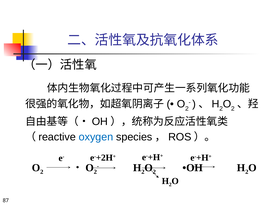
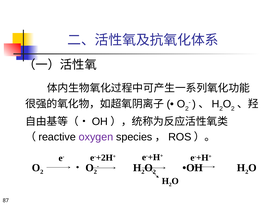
oxygen colour: blue -> purple
